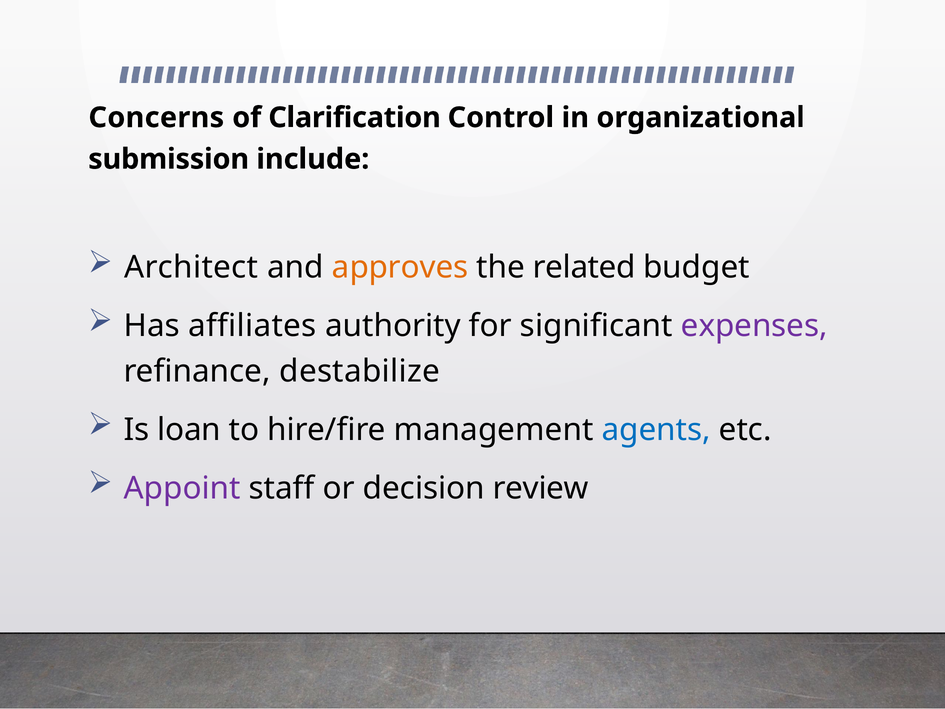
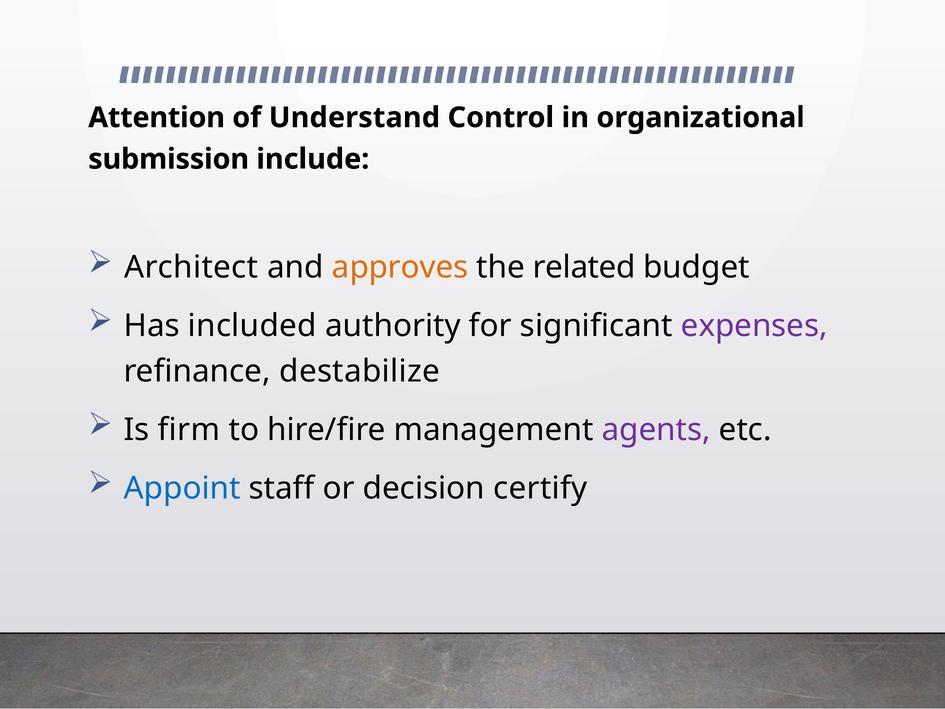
Concerns: Concerns -> Attention
Clarification: Clarification -> Understand
affiliates: affiliates -> included
loan: loan -> firm
agents colour: blue -> purple
Appoint colour: purple -> blue
review: review -> certify
